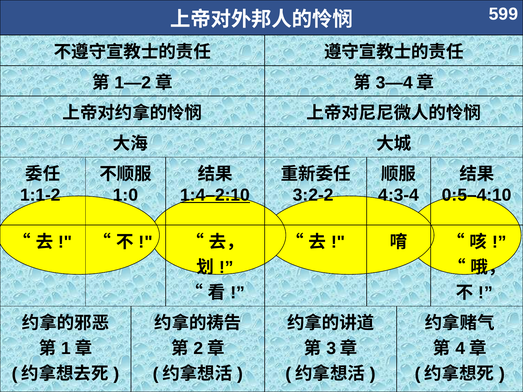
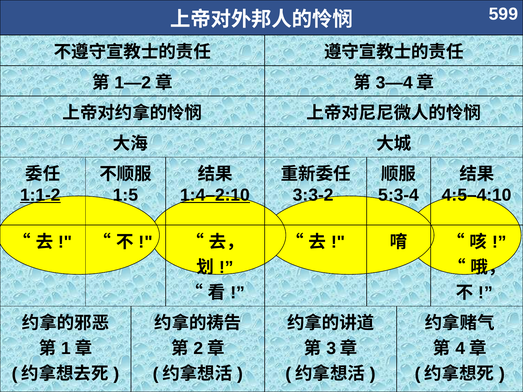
1:1-2 underline: none -> present
1:0: 1:0 -> 1:5
3:2-2: 3:2-2 -> 3:3-2
4:3-4: 4:3-4 -> 5:3-4
0:5–4:10: 0:5–4:10 -> 4:5–4:10
